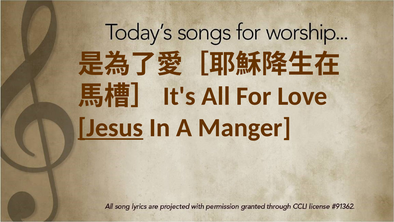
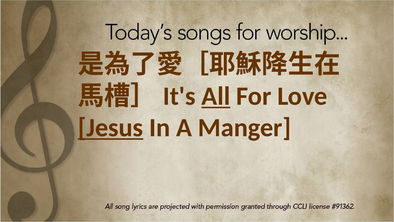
All underline: none -> present
